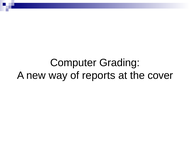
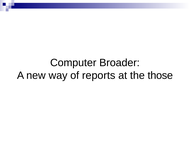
Grading: Grading -> Broader
cover: cover -> those
